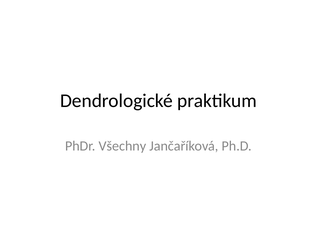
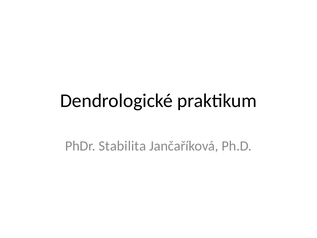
Všechny: Všechny -> Stabilita
